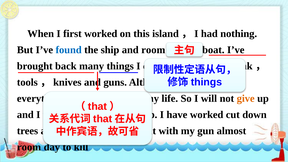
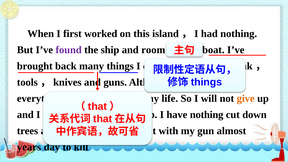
found colour: blue -> purple
have worked: worked -> nothing
room at (29, 147): room -> years
